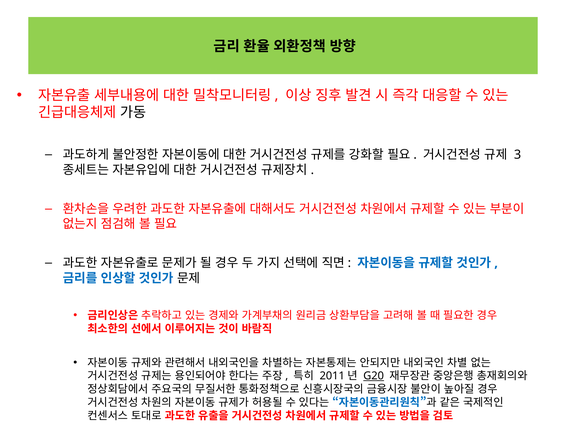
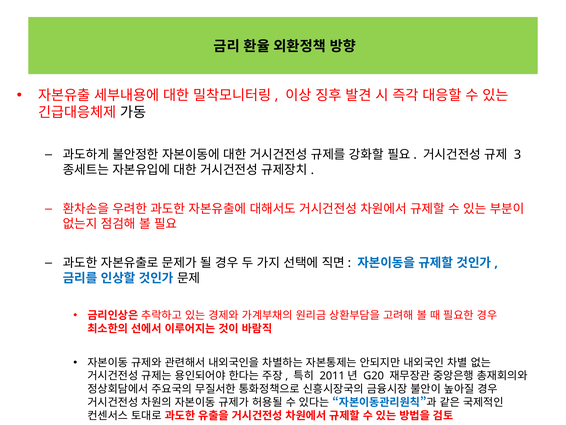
G20 underline: present -> none
